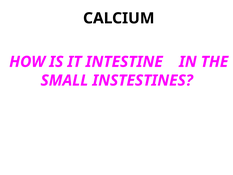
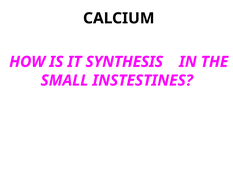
INTESTINE: INTESTINE -> SYNTHESIS
